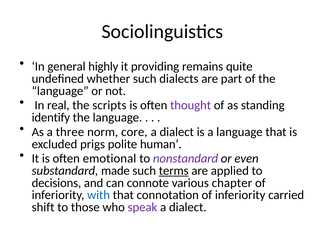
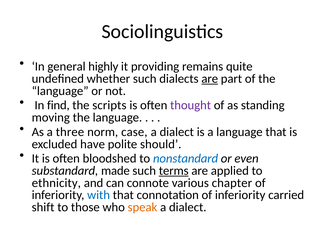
are at (210, 79) underline: none -> present
real: real -> find
identify: identify -> moving
core: core -> case
prigs: prigs -> have
human: human -> should
emotional: emotional -> bloodshed
nonstandard colour: purple -> blue
decisions: decisions -> ethnicity
speak colour: purple -> orange
